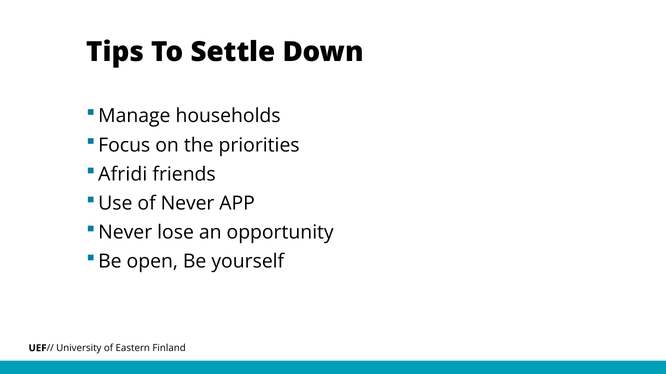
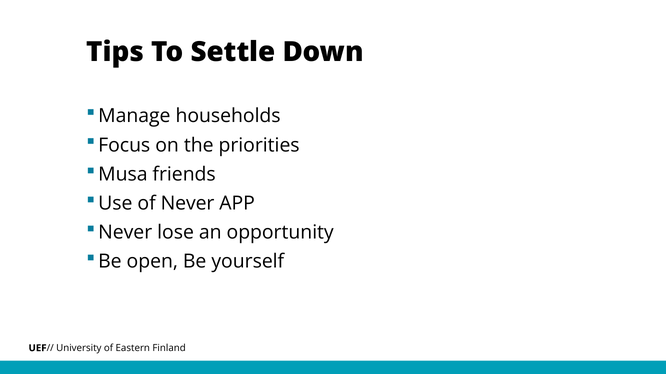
Afridi: Afridi -> Musa
